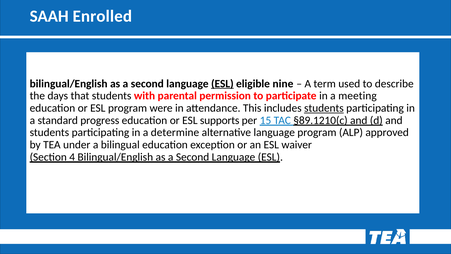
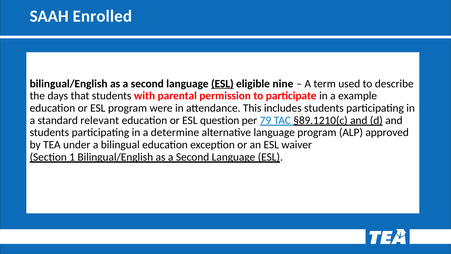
meeting: meeting -> example
students at (324, 108) underline: present -> none
progress: progress -> relevant
supports: supports -> question
15: 15 -> 79
4: 4 -> 1
